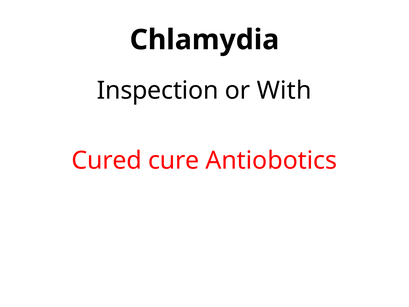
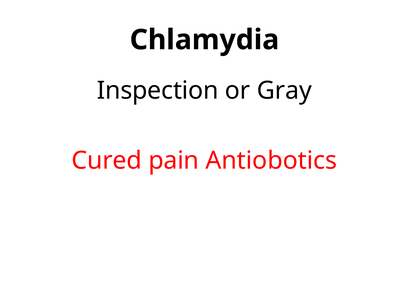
With: With -> Gray
cure: cure -> pain
